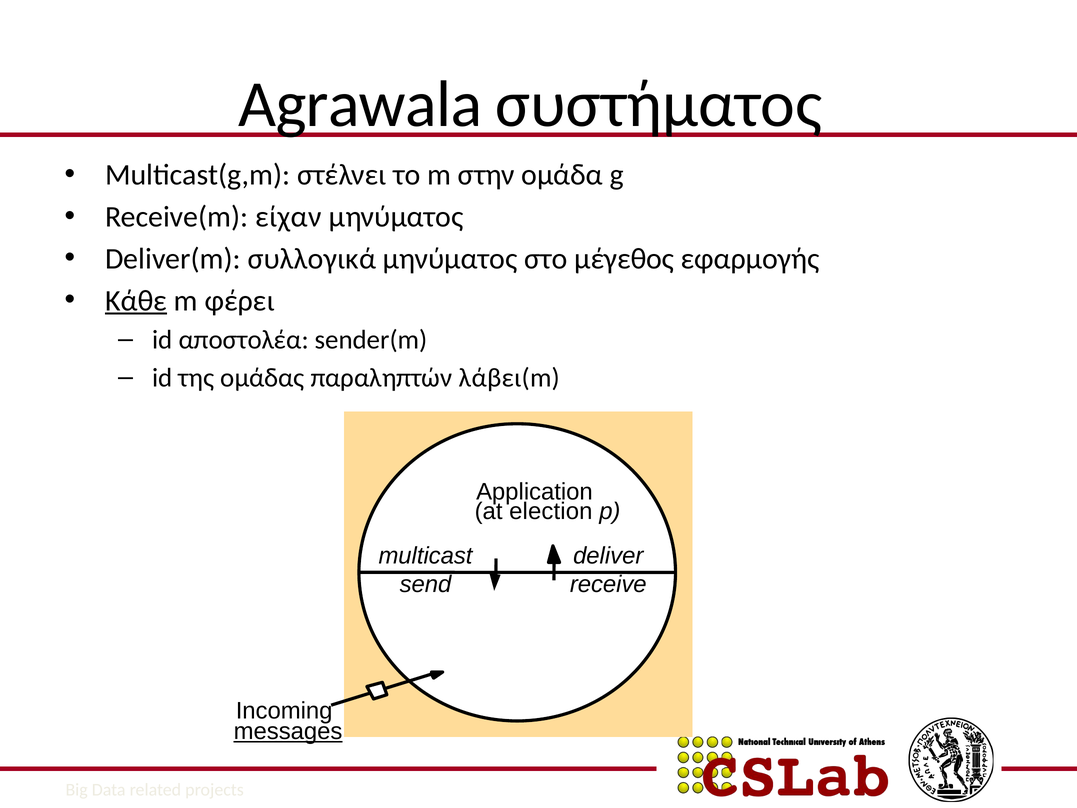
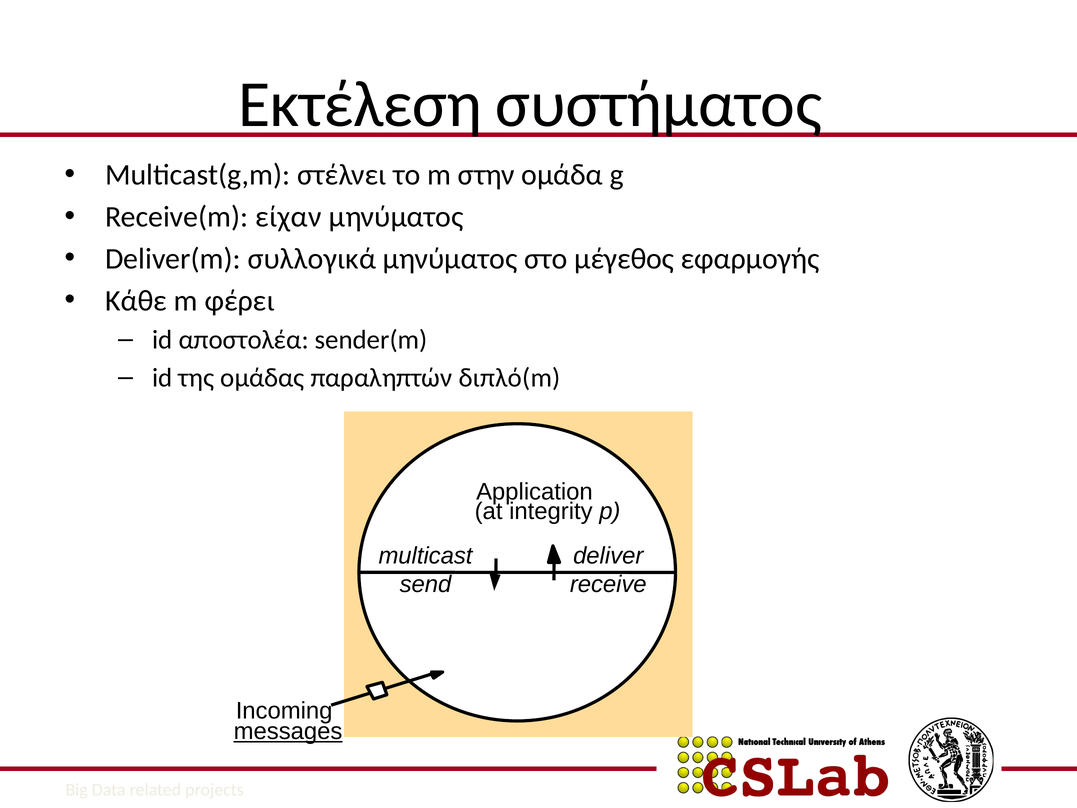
Agrawala: Agrawala -> Εκτέλεση
Κάθε underline: present -> none
λάβει(m: λάβει(m -> διπλό(m
election: election -> integrity
